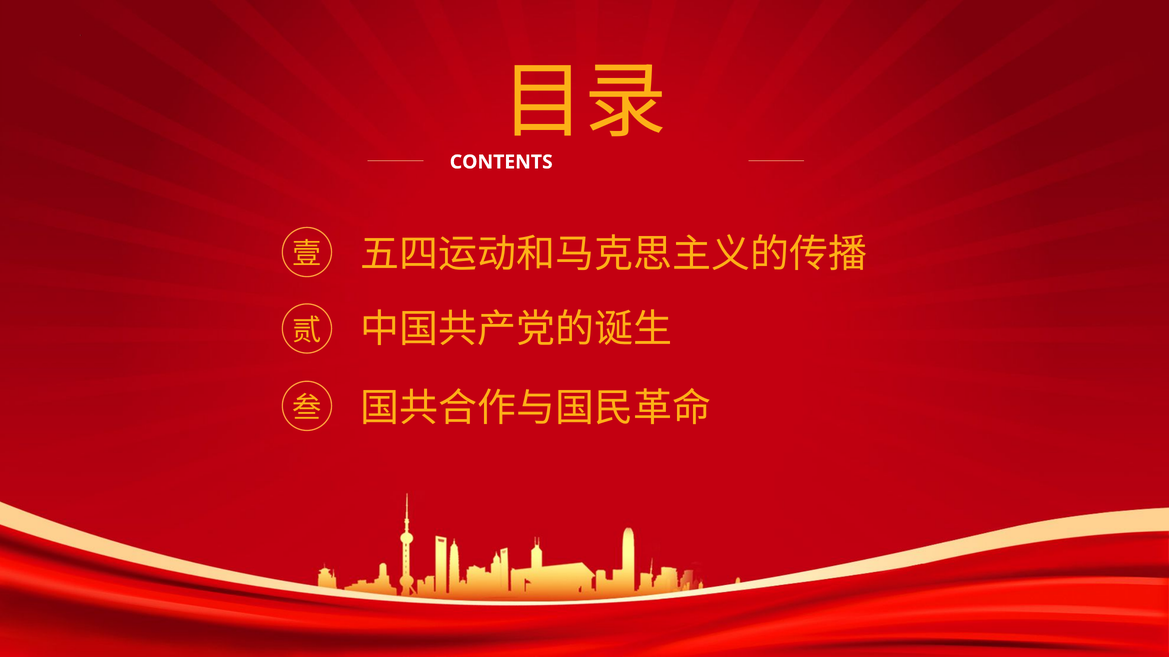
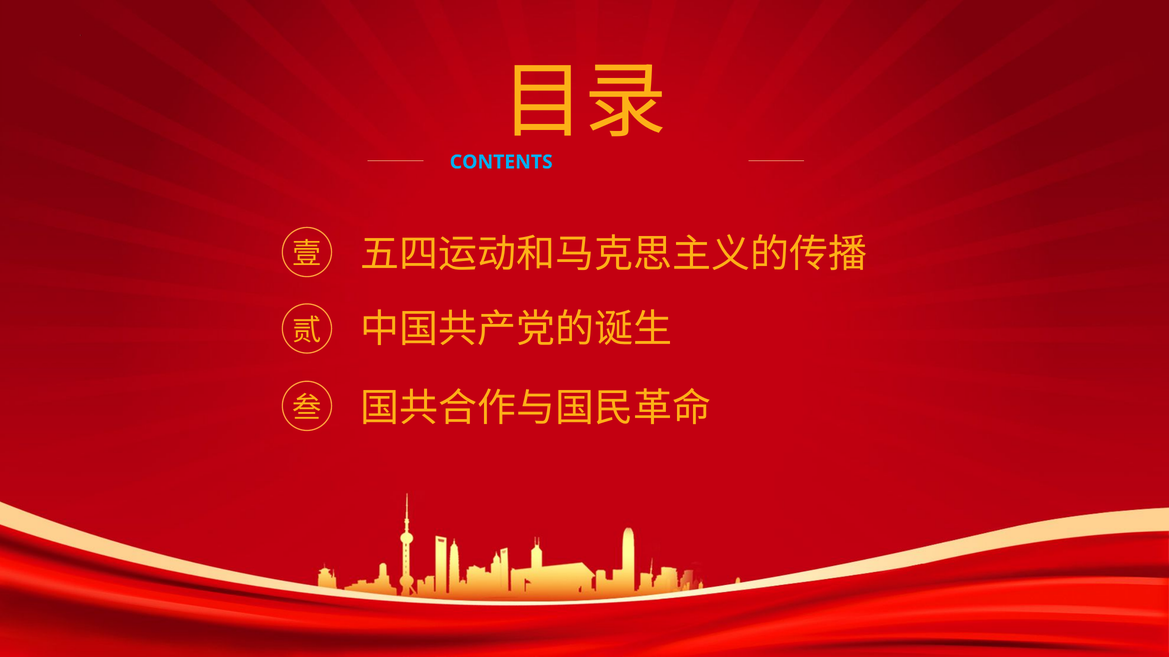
CONTENTS colour: white -> light blue
